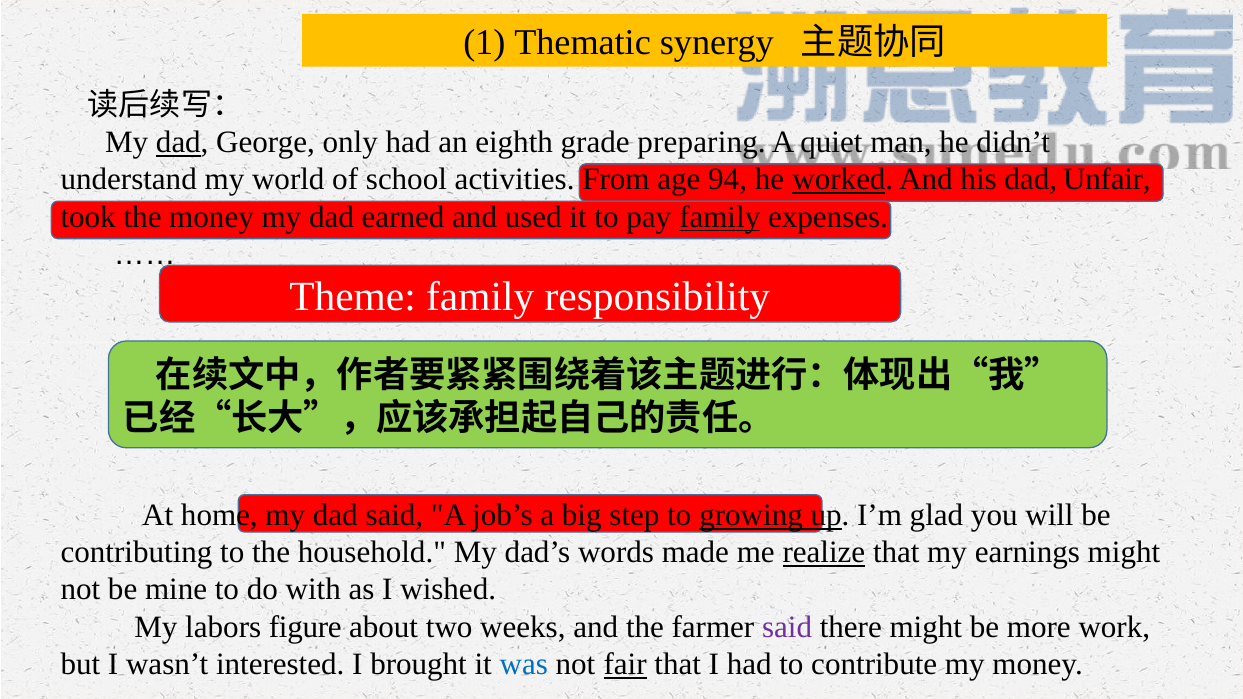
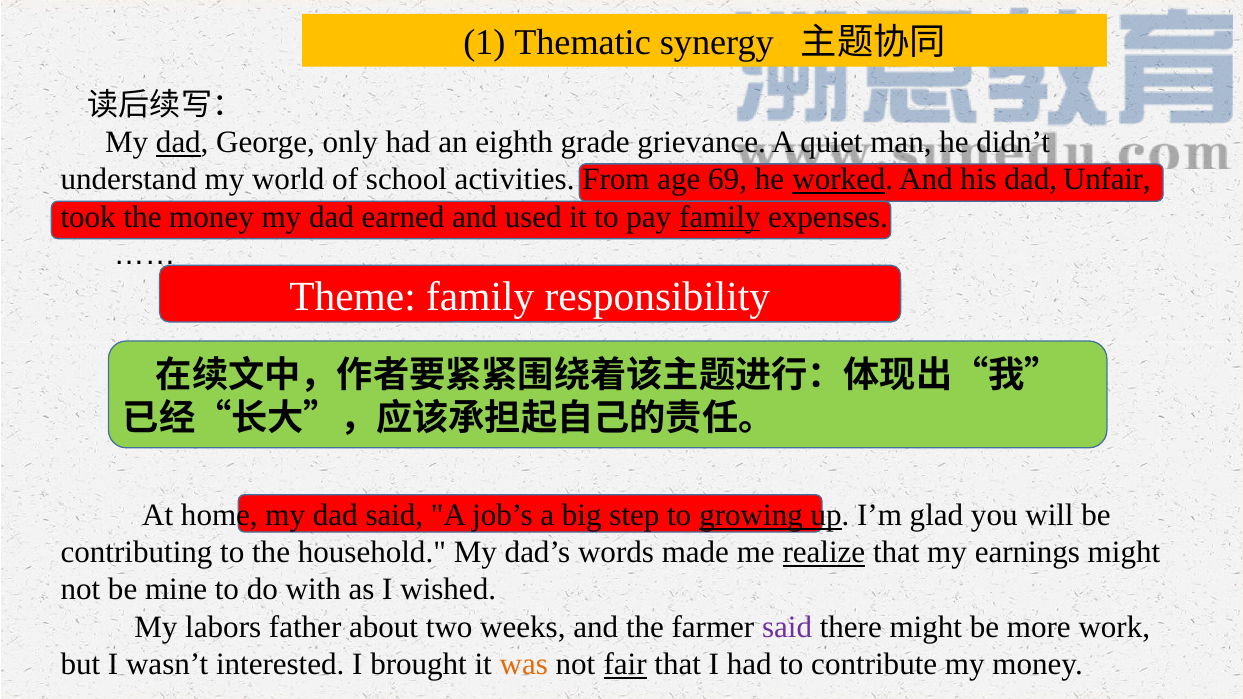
preparing: preparing -> grievance
94: 94 -> 69
figure: figure -> father
was colour: blue -> orange
